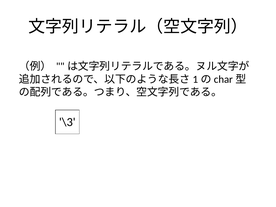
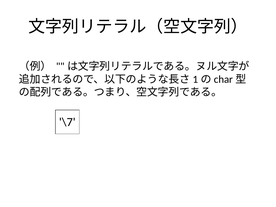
\3: \3 -> \7
